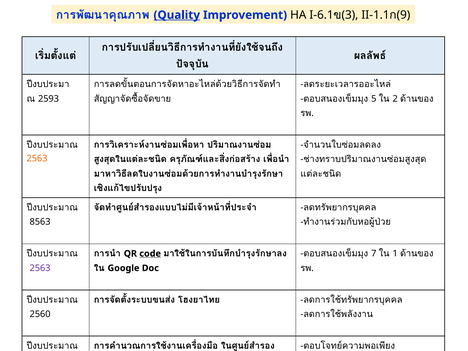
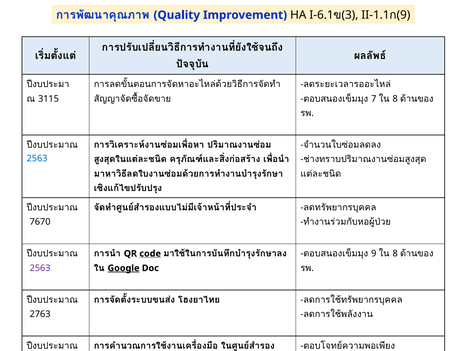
Quality underline: present -> none
5: 5 -> 7
2 at (395, 99): 2 -> 8
2593: 2593 -> 3115
2563 at (37, 159) colour: orange -> blue
8563: 8563 -> 7670
7: 7 -> 9
1 at (395, 254): 1 -> 8
Google underline: none -> present
2560: 2560 -> 2763
